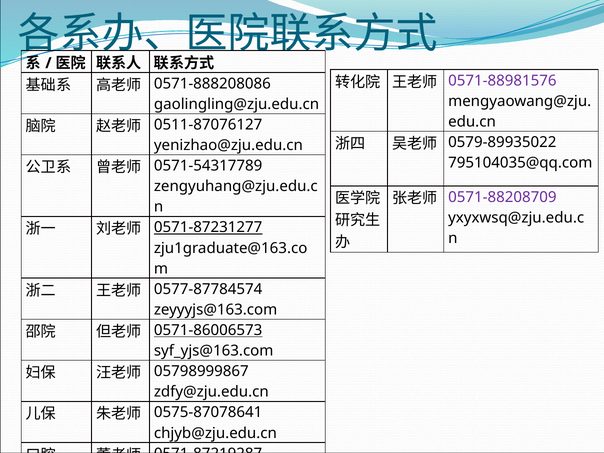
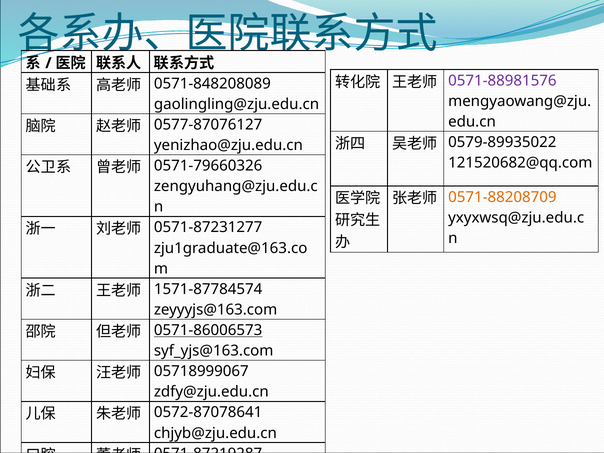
0571-888208086: 0571-888208086 -> 0571-848208089
0511-87076127: 0511-87076127 -> 0577-87076127
795104035@qq.com: 795104035@qq.com -> 121520682@qq.com
0571-54317789: 0571-54317789 -> 0571-79660326
0571-88208709 colour: purple -> orange
0571-87231277 underline: present -> none
0577-87784574: 0577-87784574 -> 1571-87784574
05798999867: 05798999867 -> 05718999067
0575-87078641: 0575-87078641 -> 0572-87078641
